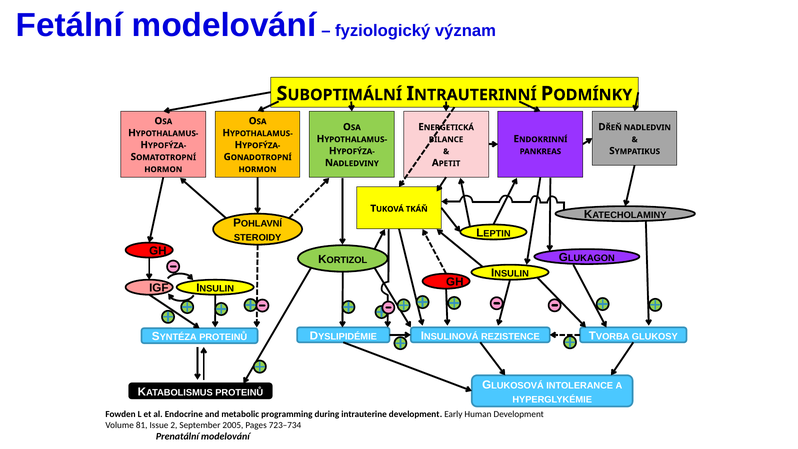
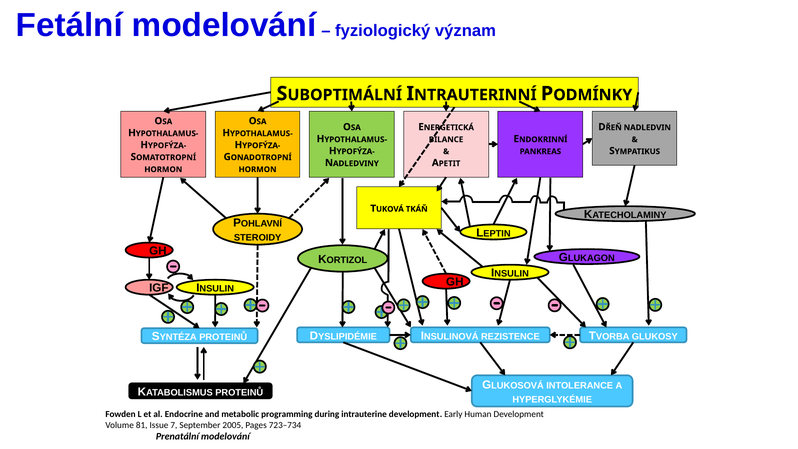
2: 2 -> 7
